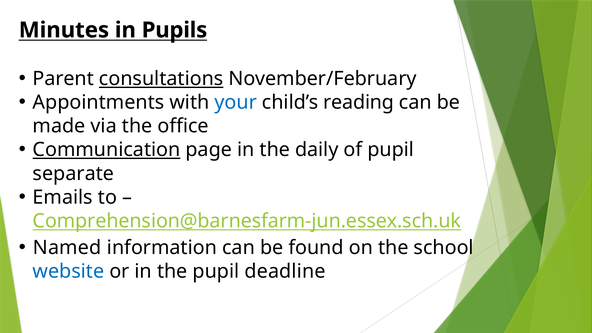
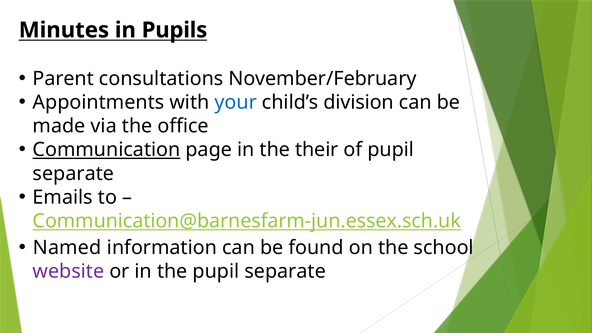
consultations underline: present -> none
reading: reading -> division
daily: daily -> their
Comprehension@barnesfarm-jun.essex.sch.uk: Comprehension@barnesfarm-jun.essex.sch.uk -> Communication@barnesfarm-jun.essex.sch.uk
website colour: blue -> purple
the pupil deadline: deadline -> separate
